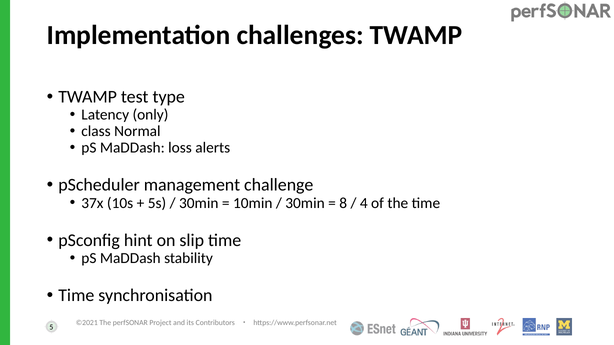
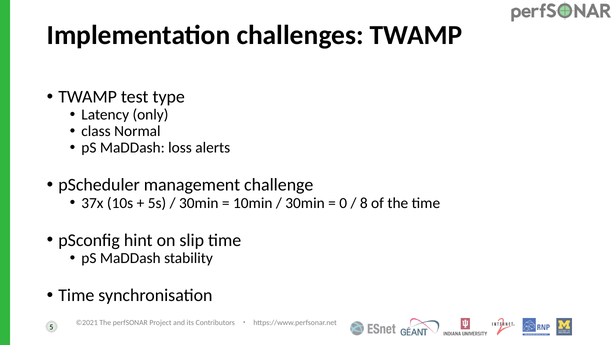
8: 8 -> 0
4: 4 -> 8
